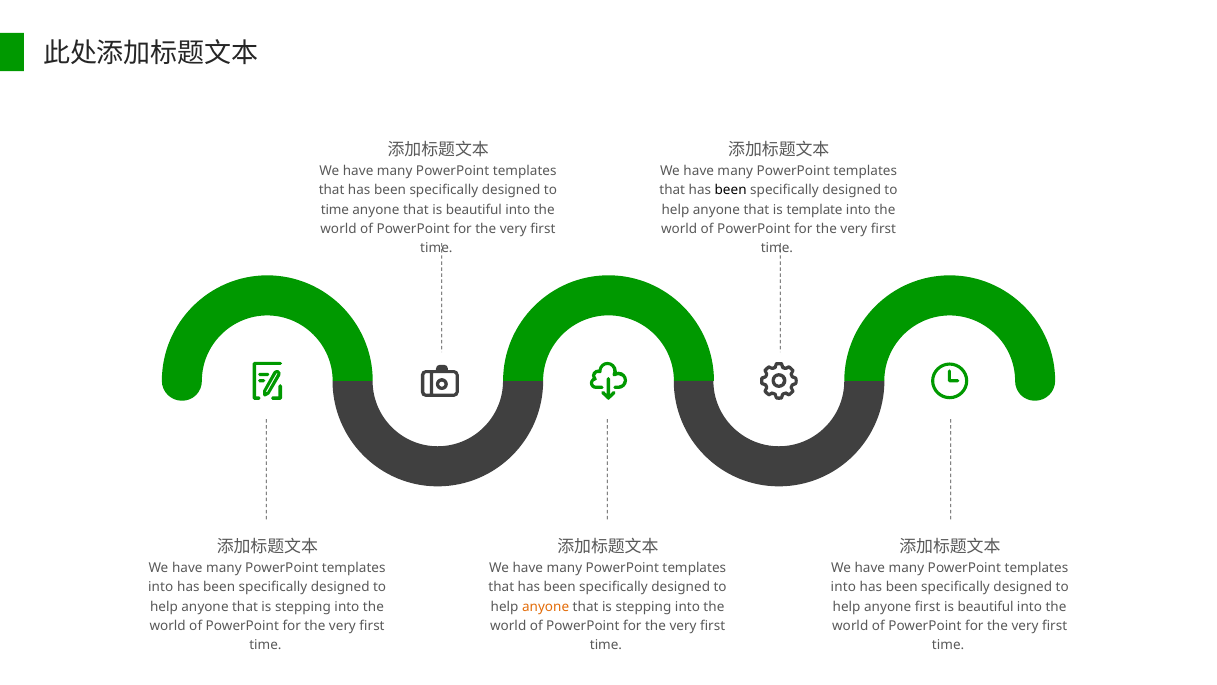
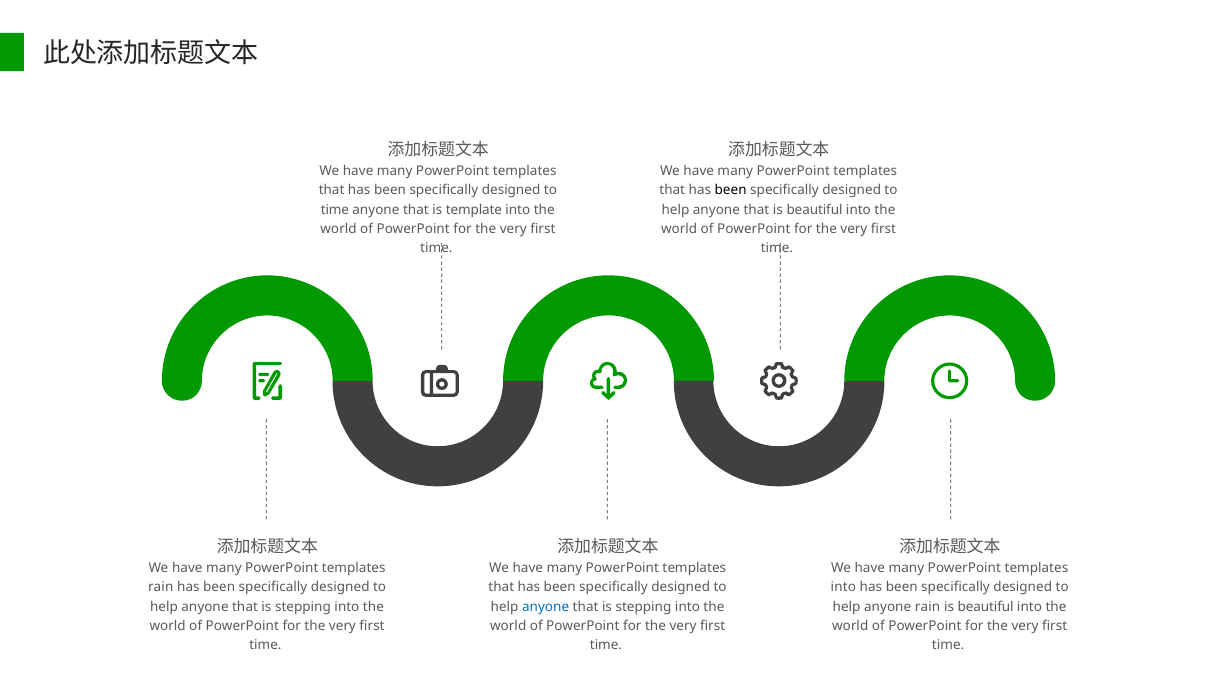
that is beautiful: beautiful -> template
that is template: template -> beautiful
into at (161, 587): into -> rain
anyone at (546, 606) colour: orange -> blue
anyone first: first -> rain
